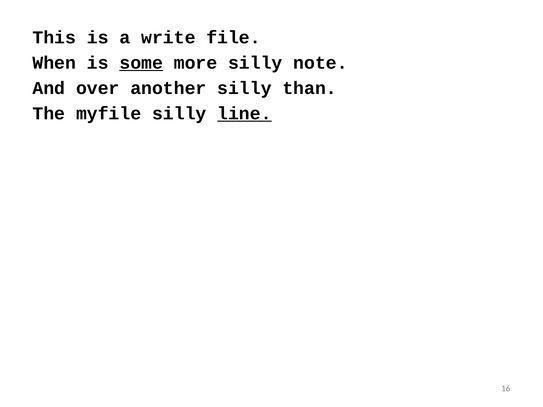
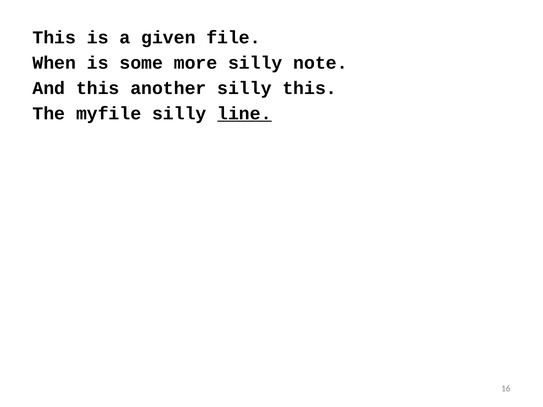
write: write -> given
some underline: present -> none
And over: over -> this
silly than: than -> this
